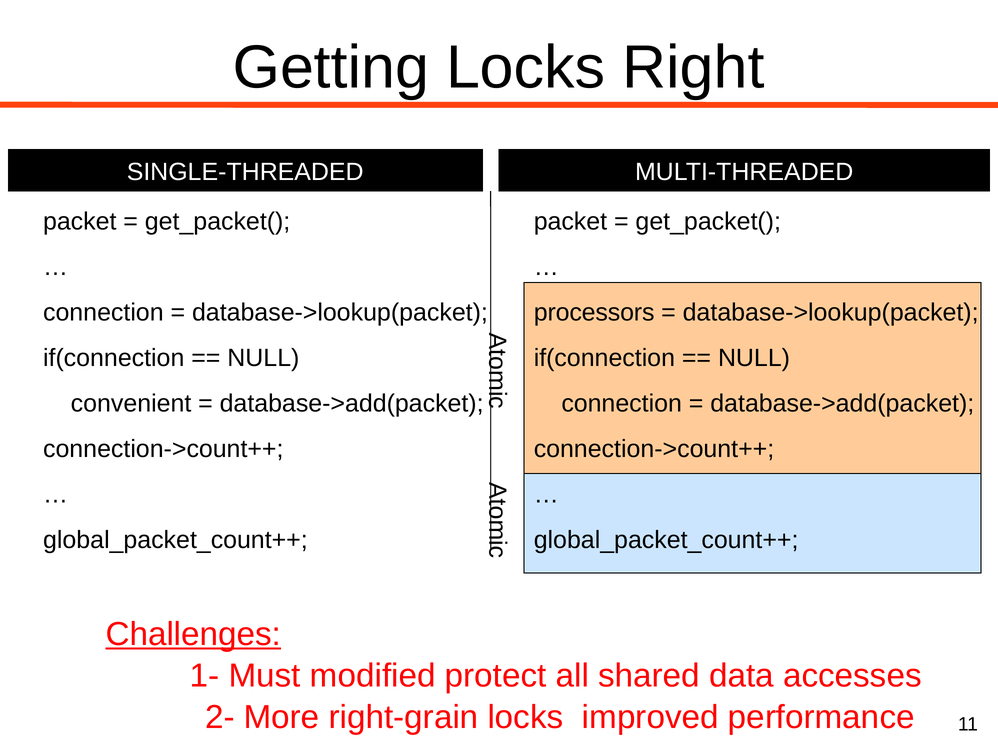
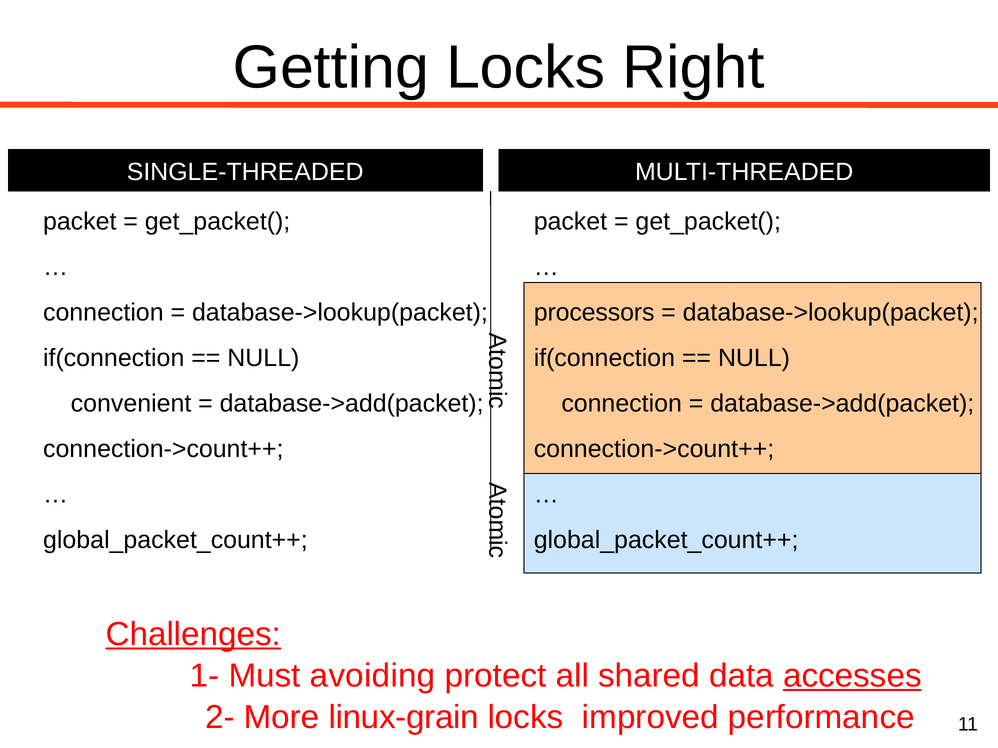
modified: modified -> avoiding
accesses underline: none -> present
right-grain: right-grain -> linux-grain
